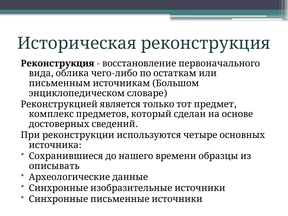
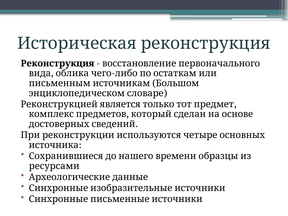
описывать: описывать -> ресурсами
